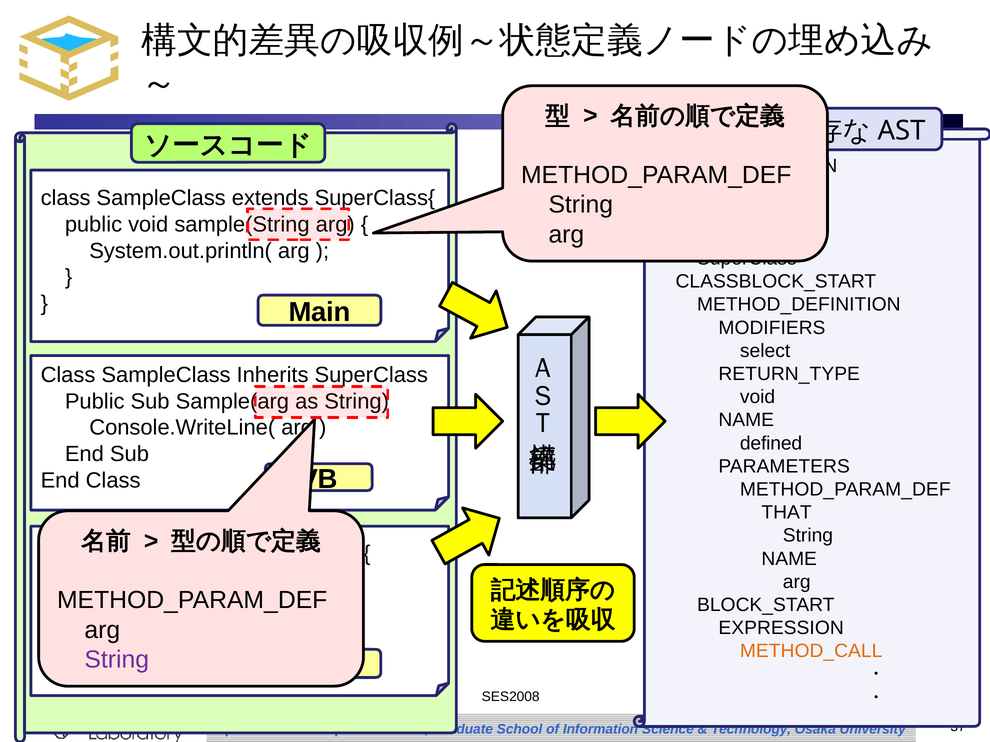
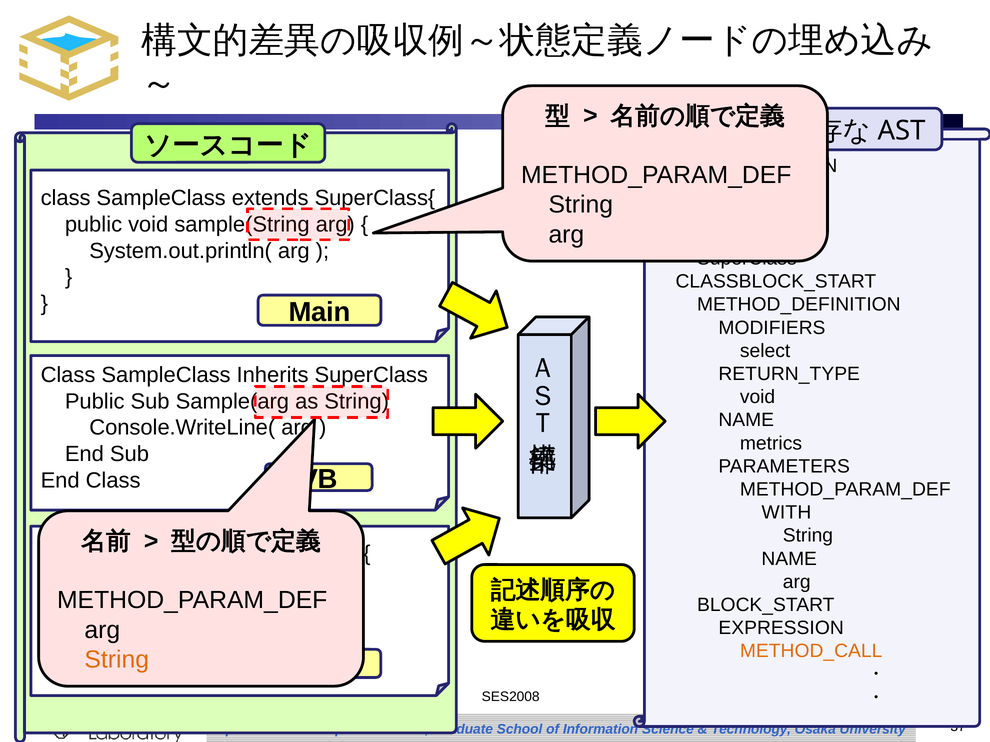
defined: defined -> metrics
THAT: THAT -> WITH
String at (117, 660) colour: purple -> orange
